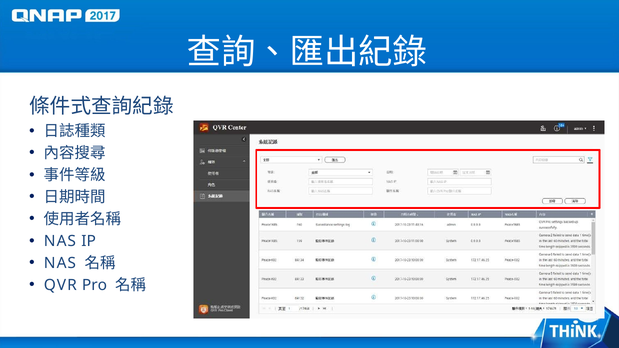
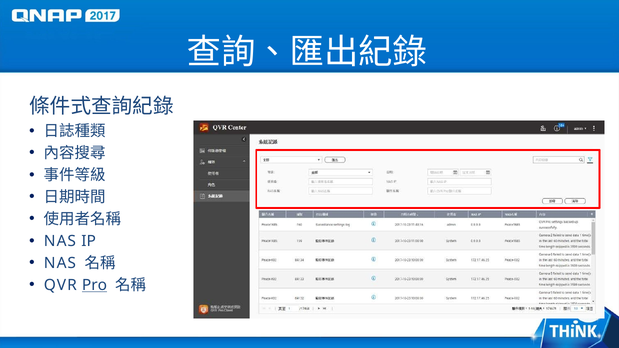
Pro underline: none -> present
